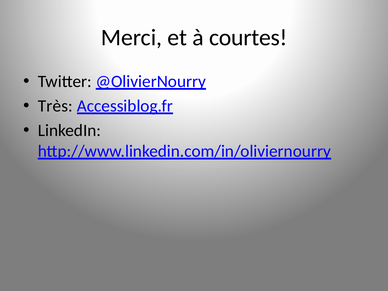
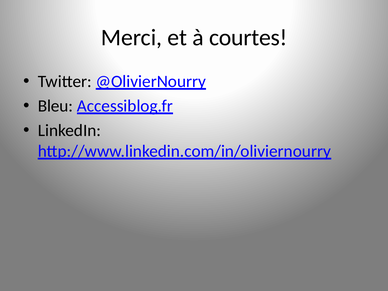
Très: Très -> Bleu
